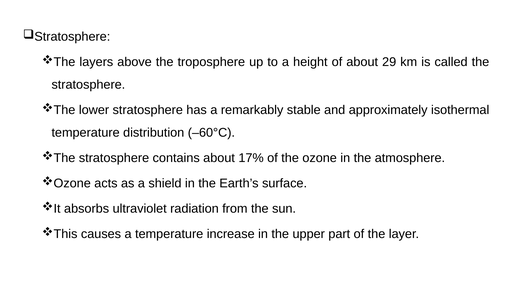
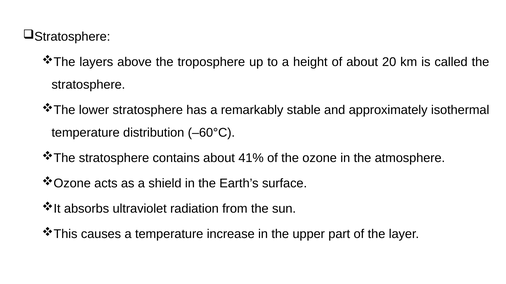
29: 29 -> 20
17%: 17% -> 41%
